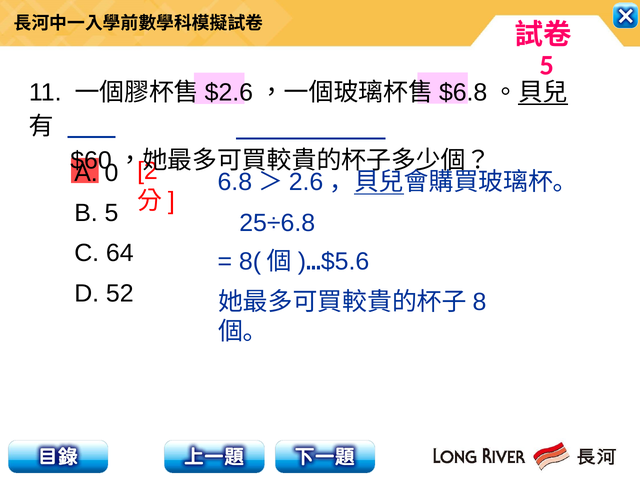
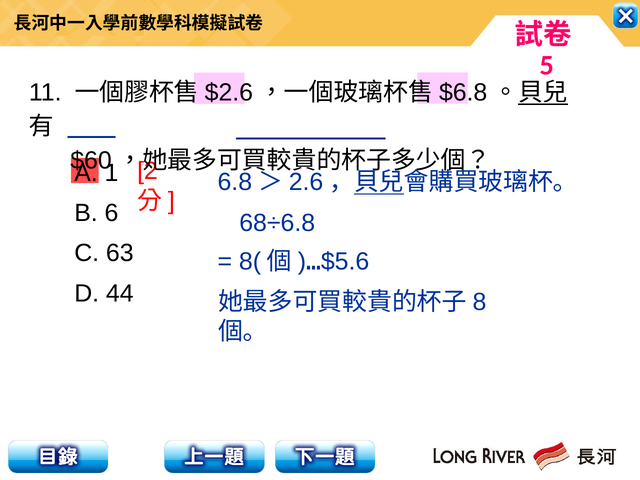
0: 0 -> 1
B 5: 5 -> 6
25÷6.8: 25÷6.8 -> 68÷6.8
64: 64 -> 63
52: 52 -> 44
